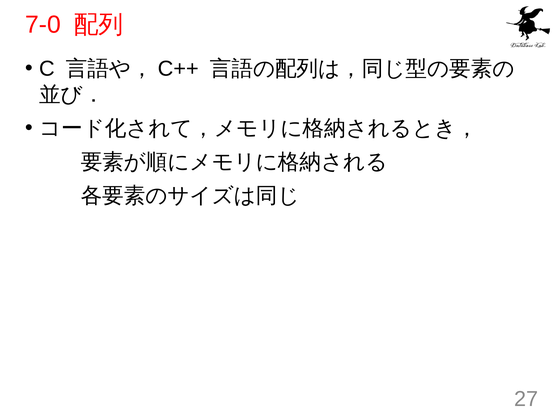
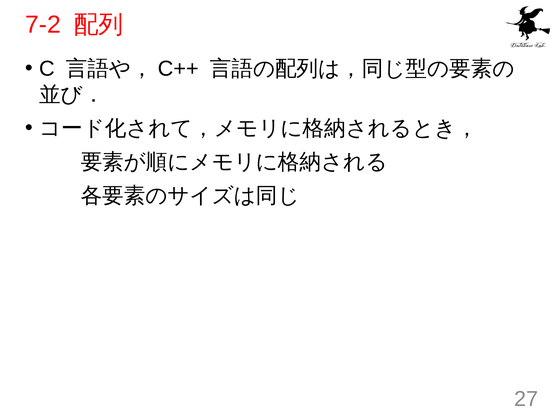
7-0: 7-0 -> 7-2
